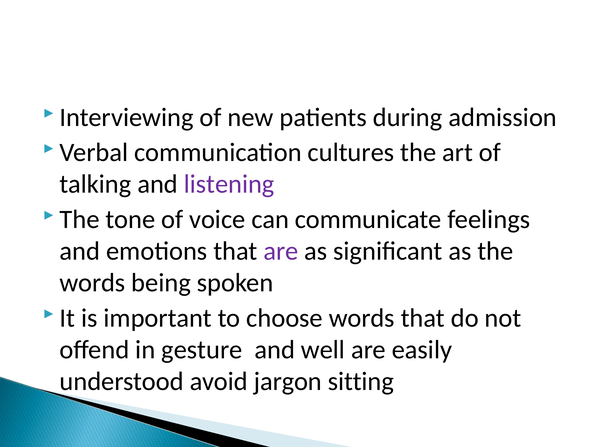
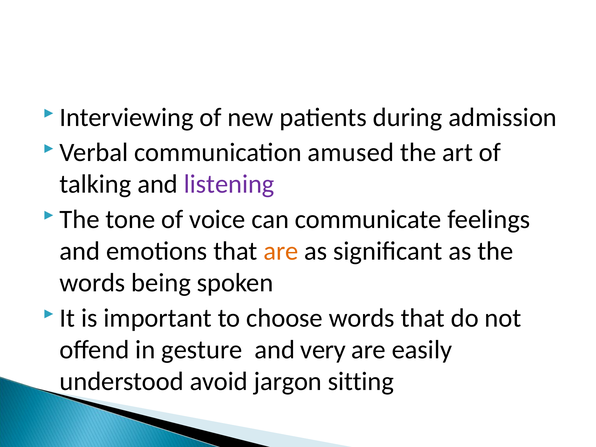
cultures: cultures -> amused
are at (281, 251) colour: purple -> orange
well: well -> very
